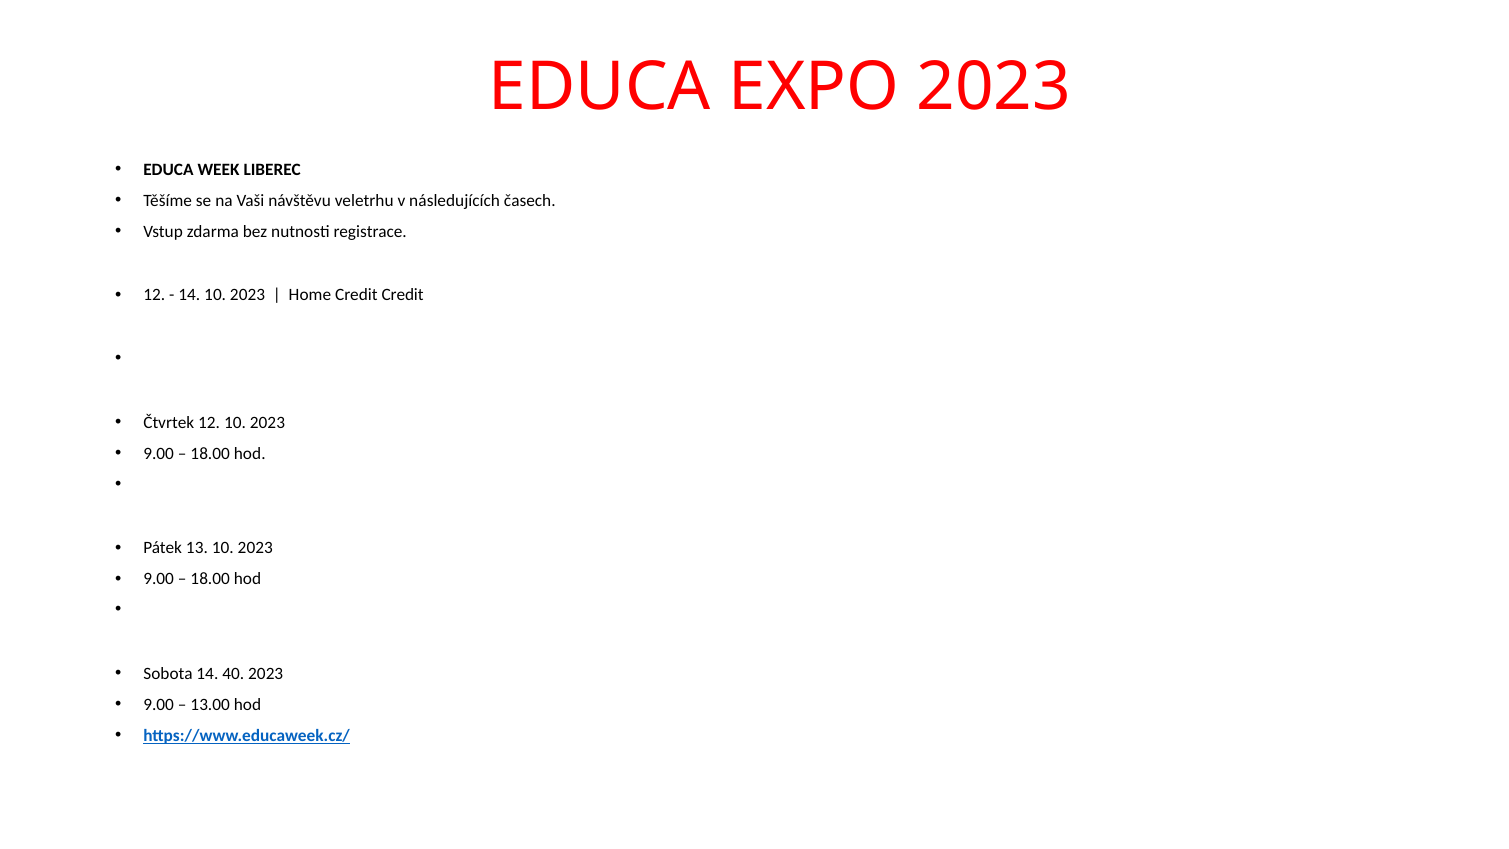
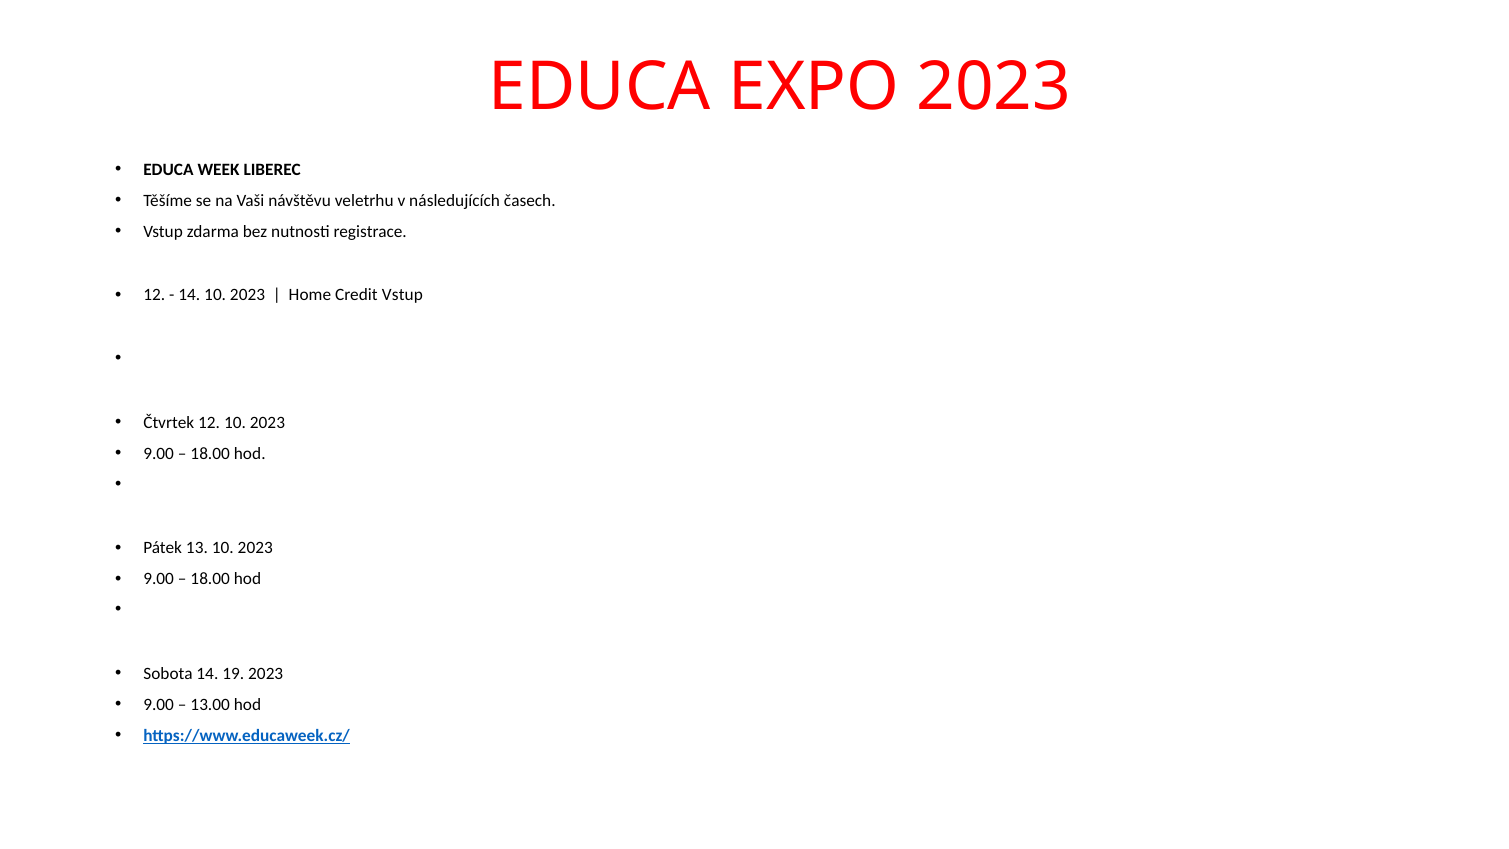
Credit Credit: Credit -> Vstup
40: 40 -> 19
